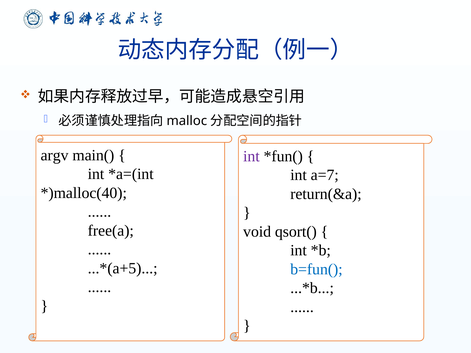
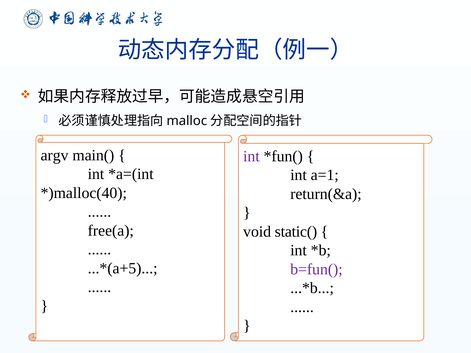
a=7: a=7 -> a=1
qsort(: qsort( -> static(
b=fun( colour: blue -> purple
